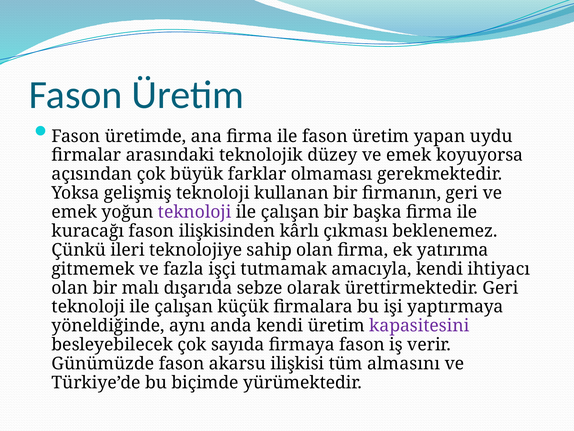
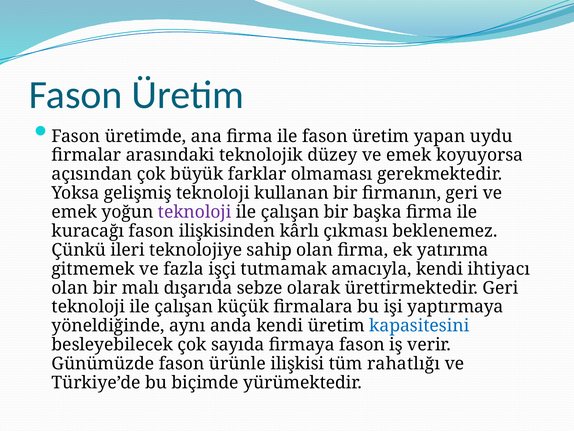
kapasitesini colour: purple -> blue
akarsu: akarsu -> ürünle
almasını: almasını -> rahatlığı
